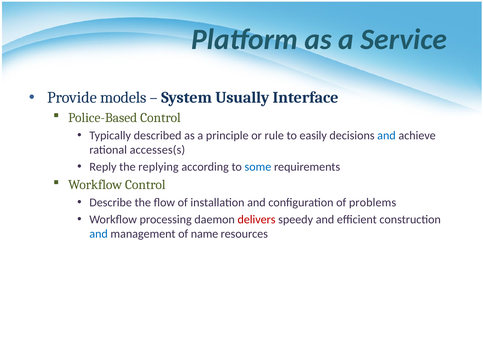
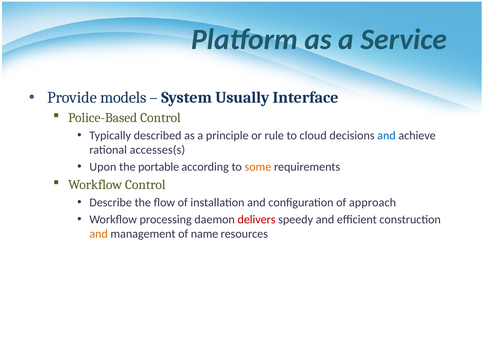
easily: easily -> cloud
Reply: Reply -> Upon
replying: replying -> portable
some colour: blue -> orange
problems: problems -> approach
and at (99, 234) colour: blue -> orange
